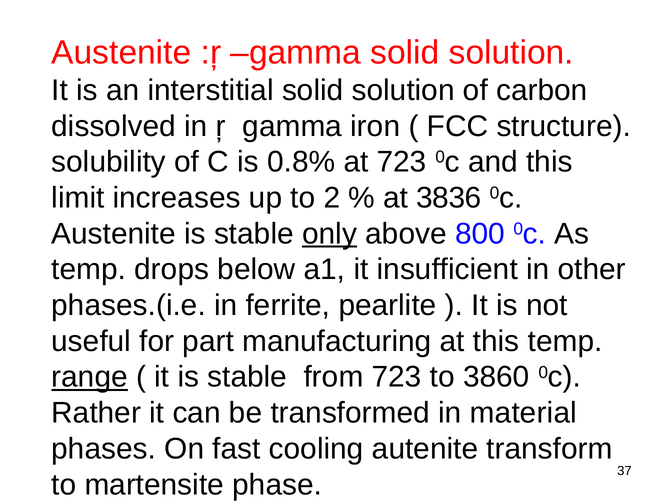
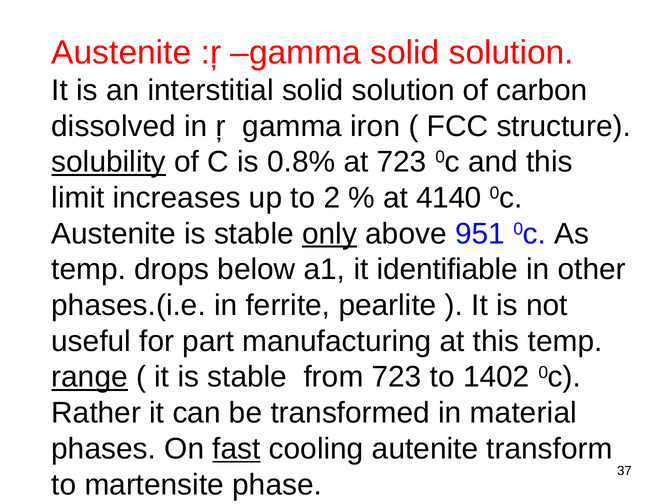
solubility underline: none -> present
3836: 3836 -> 4140
800: 800 -> 951
insufficient: insufficient -> identifiable
3860: 3860 -> 1402
fast underline: none -> present
